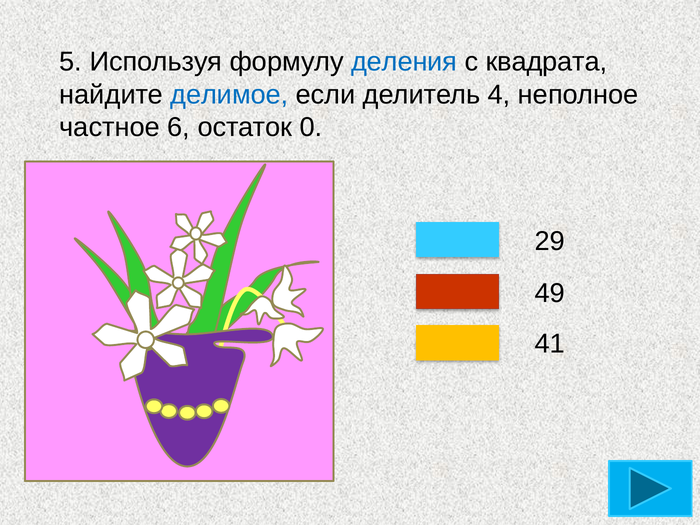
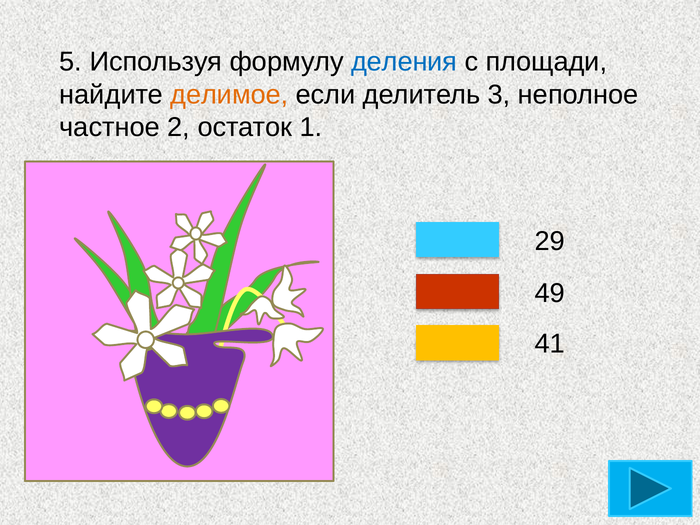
квадрата: квадрата -> площади
делимое colour: blue -> orange
4: 4 -> 3
6: 6 -> 2
0: 0 -> 1
